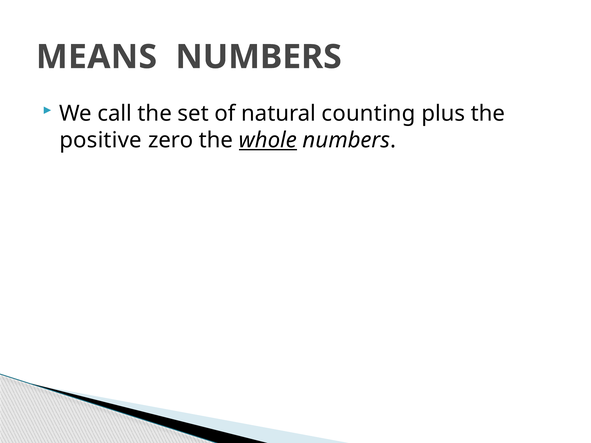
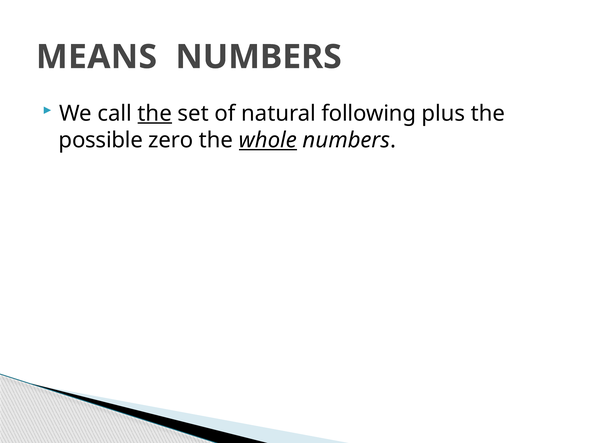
the at (155, 114) underline: none -> present
counting: counting -> following
positive: positive -> possible
